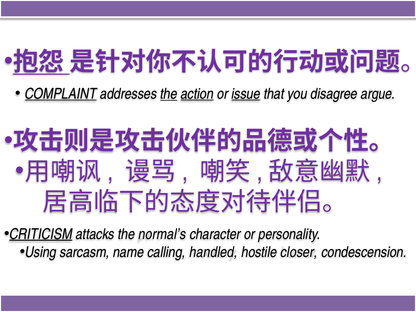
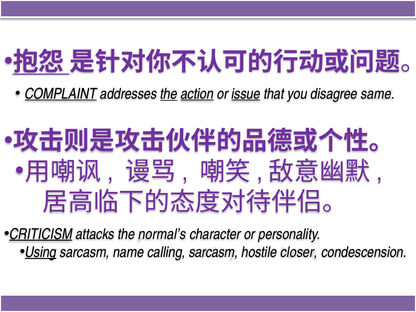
argue: argue -> same
Using underline: none -> present
calling handled: handled -> sarcasm
